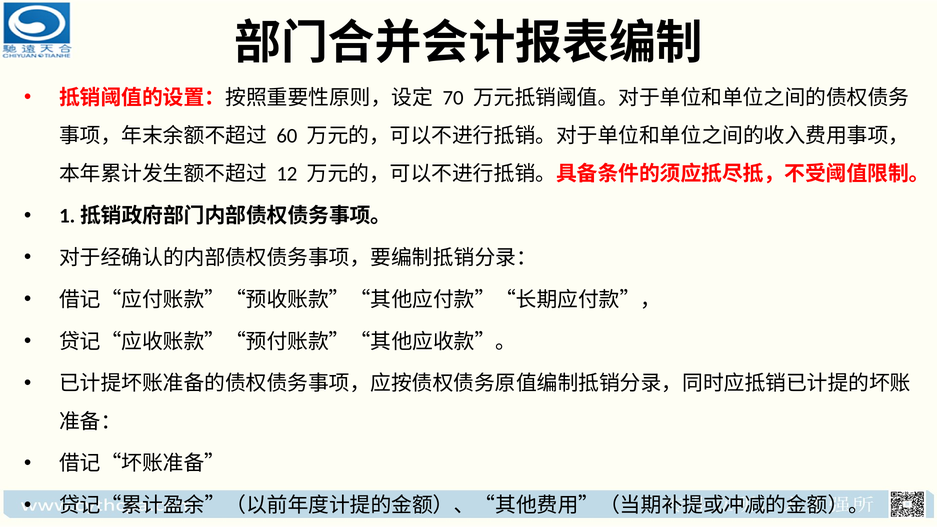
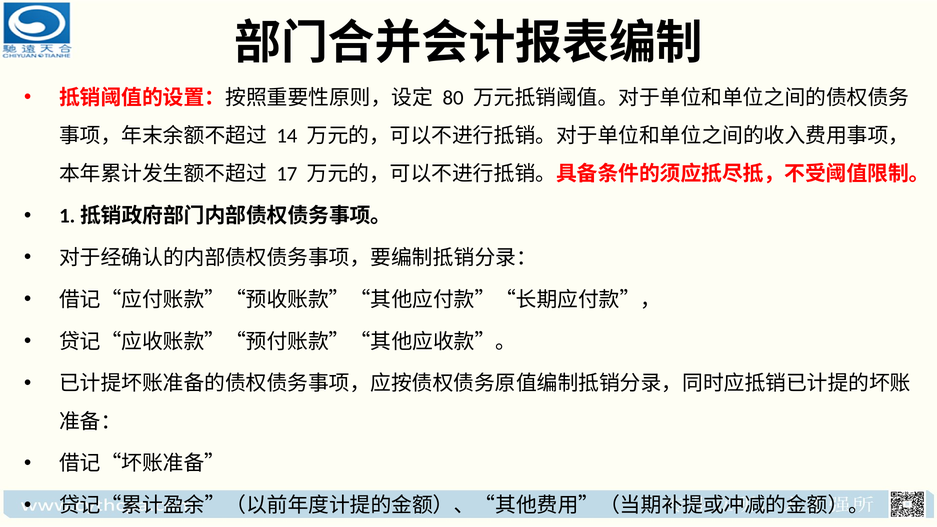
70: 70 -> 80
60: 60 -> 14
12: 12 -> 17
